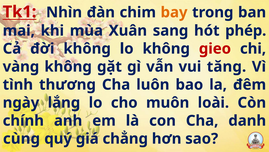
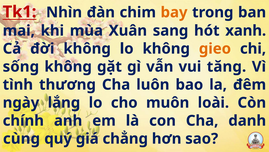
phép: phép -> xanh
gieo colour: red -> orange
vàng: vàng -> sống
